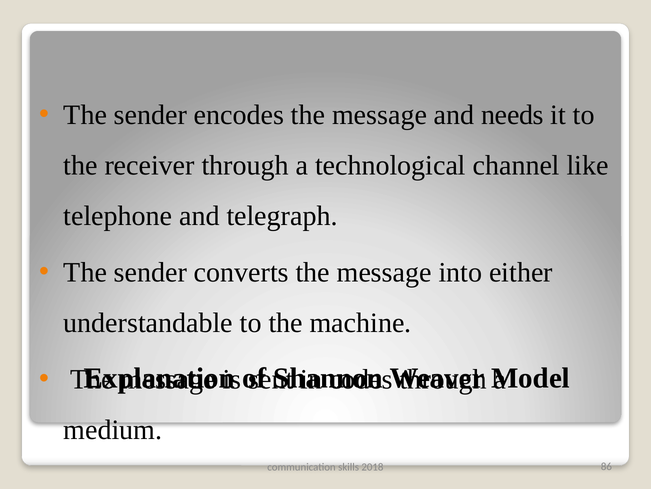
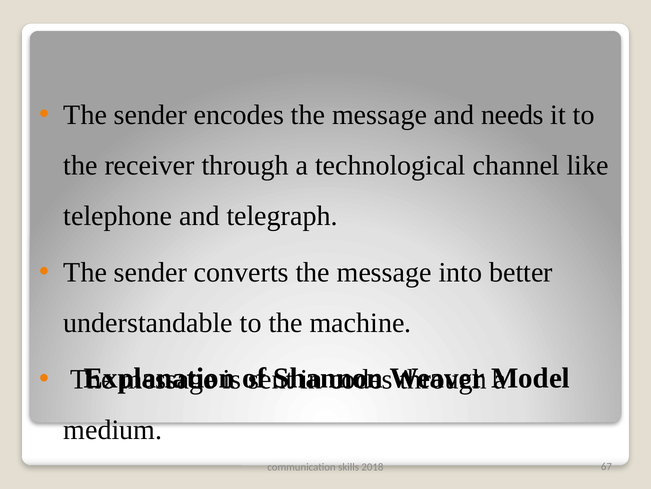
either: either -> better
86: 86 -> 67
